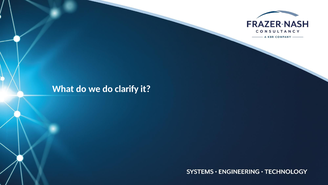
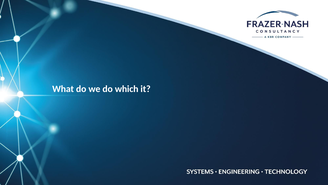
clarify: clarify -> which
